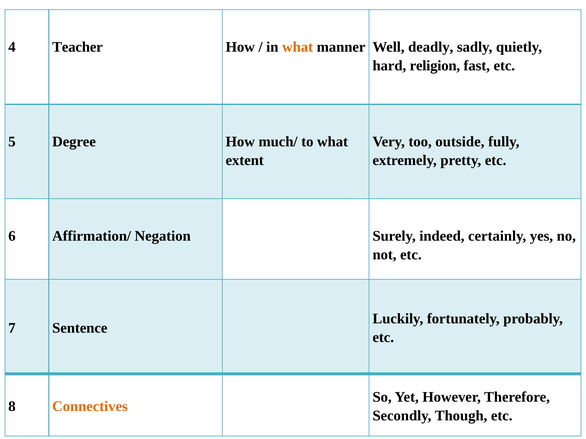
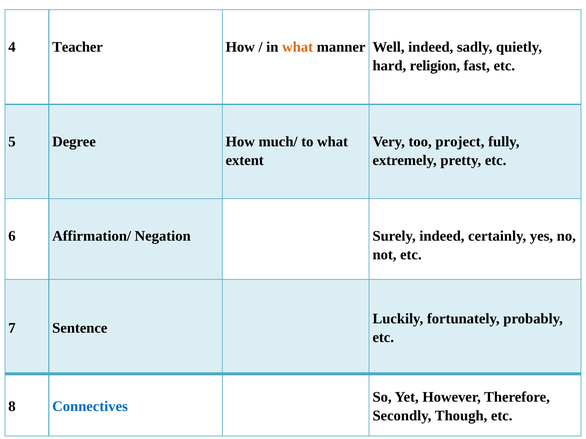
Well deadly: deadly -> indeed
outside: outside -> project
Connectives colour: orange -> blue
